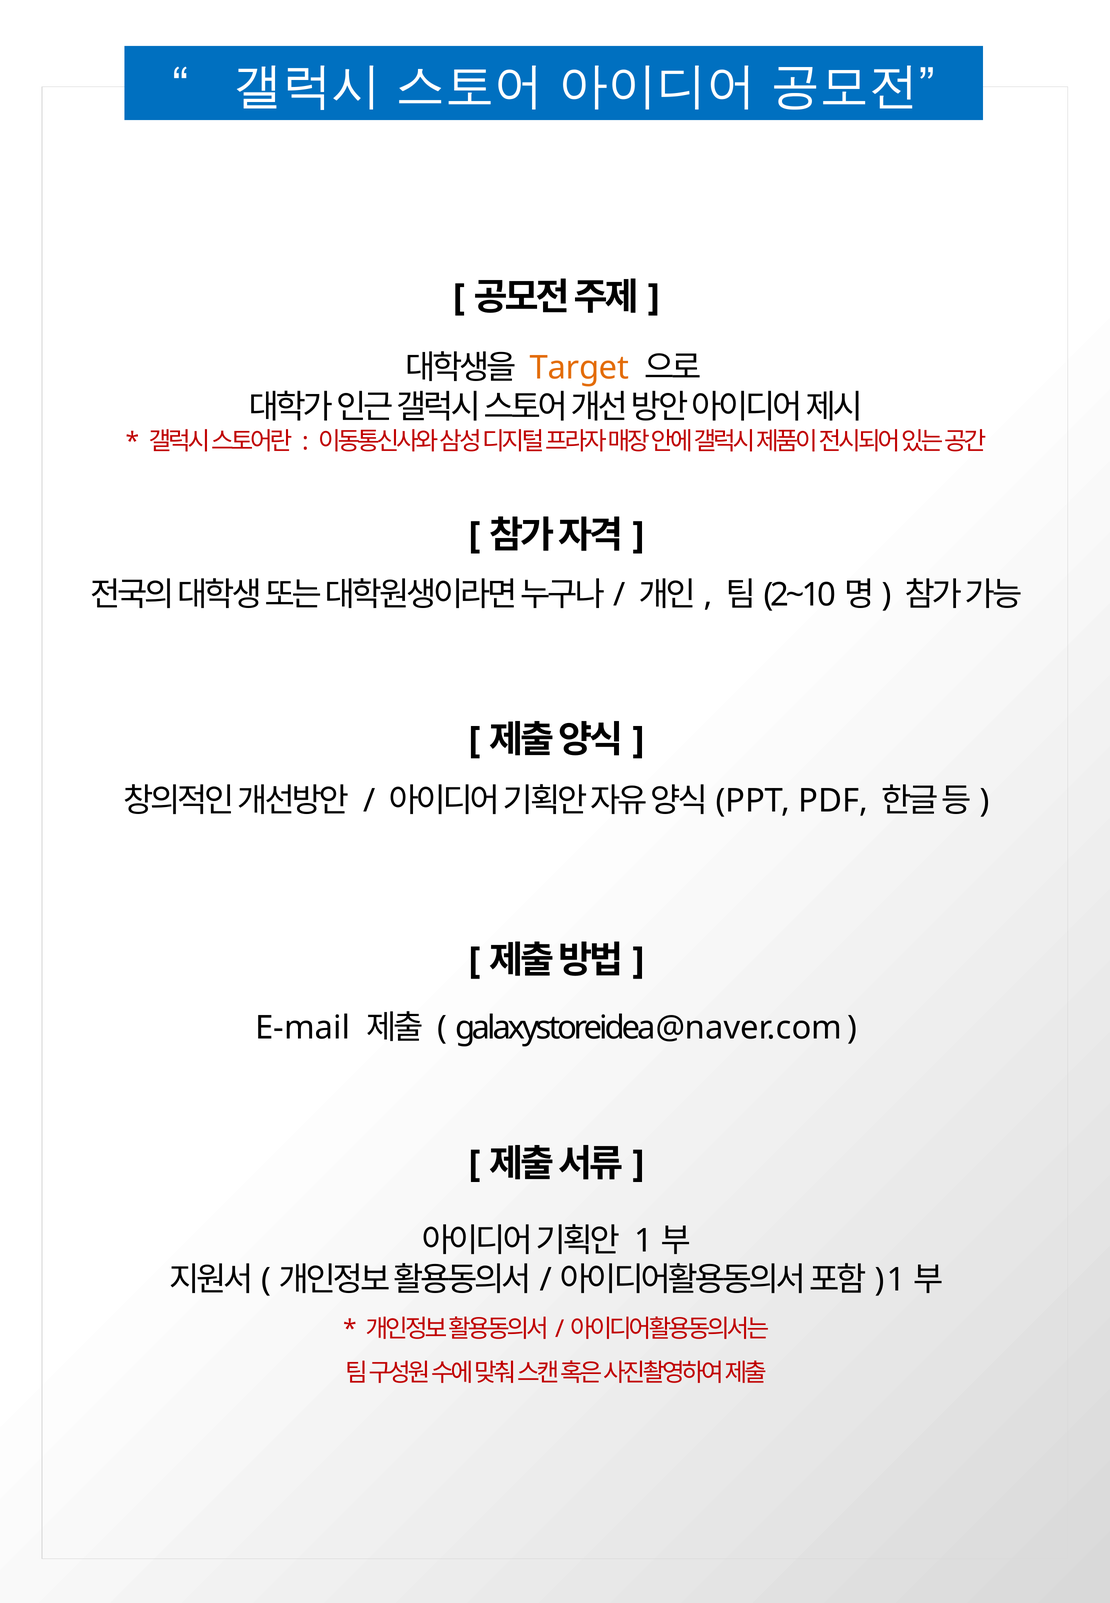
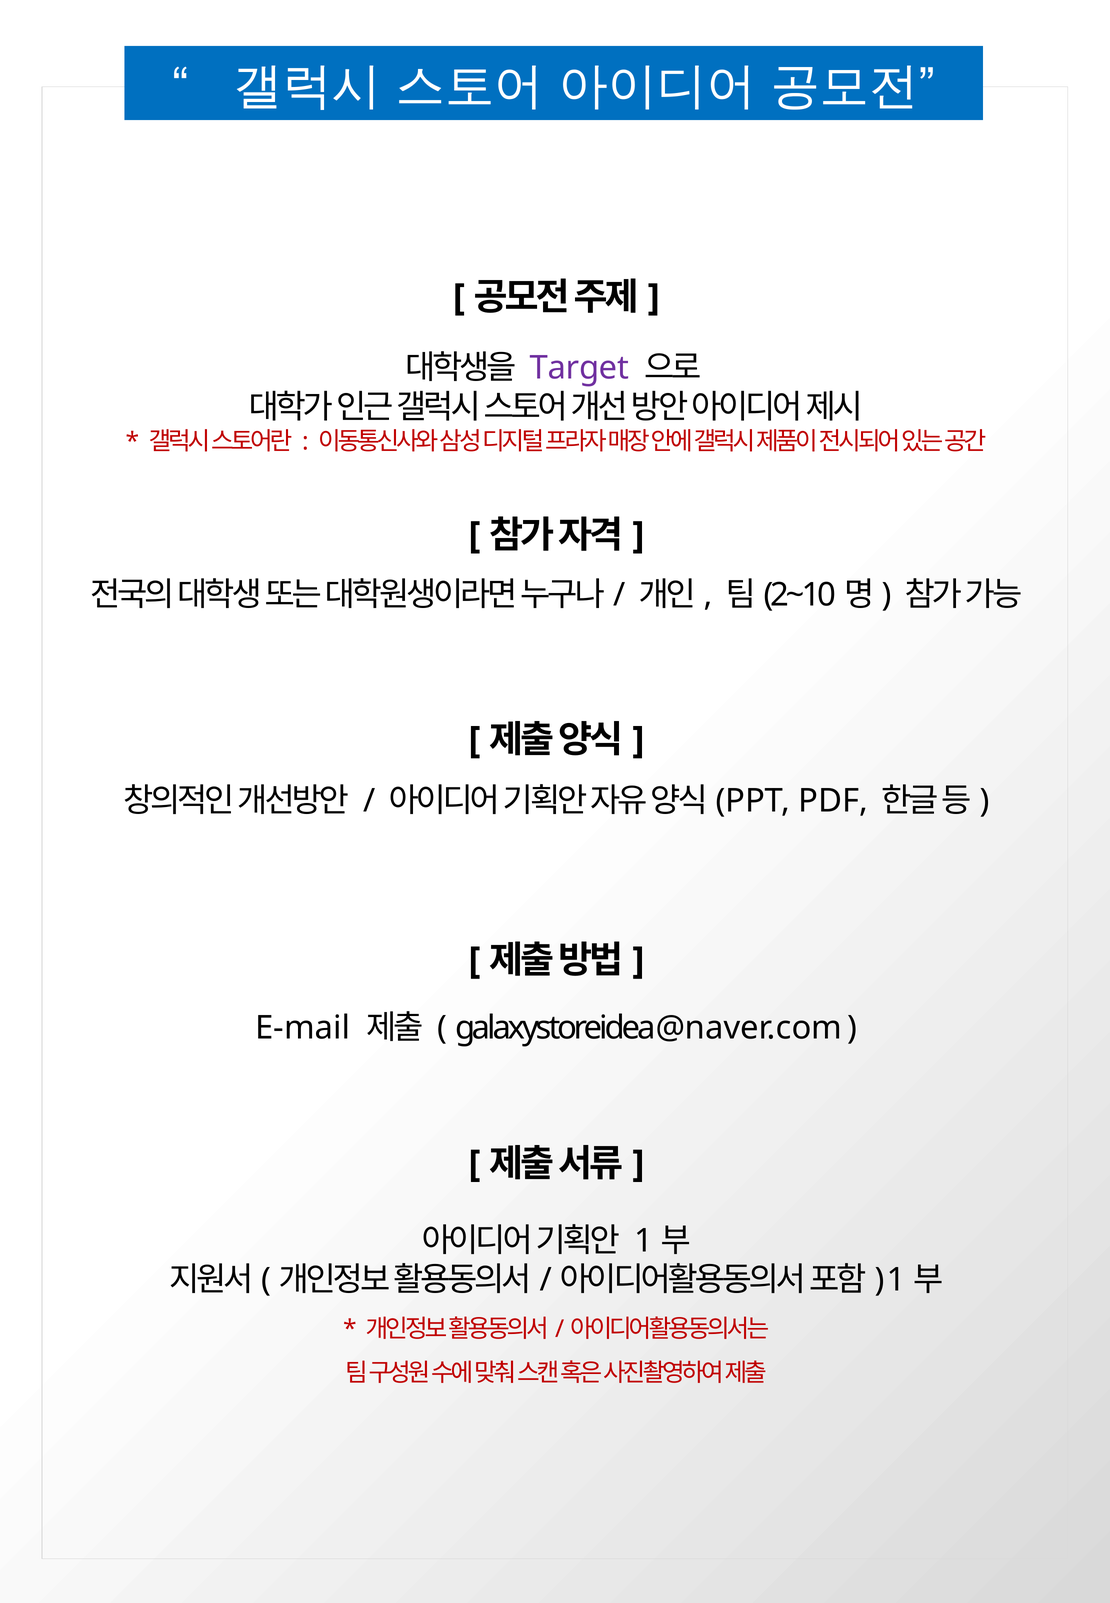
Target colour: orange -> purple
